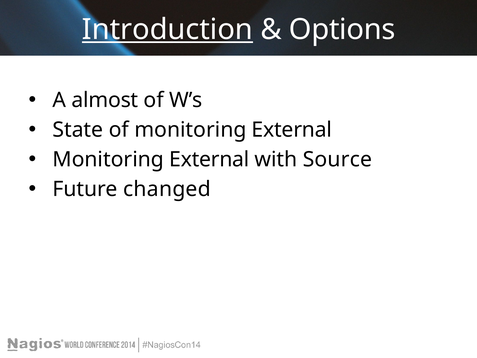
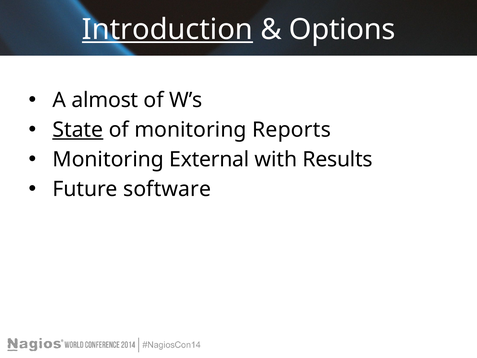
State underline: none -> present
of monitoring External: External -> Reports
Source: Source -> Results
changed: changed -> software
